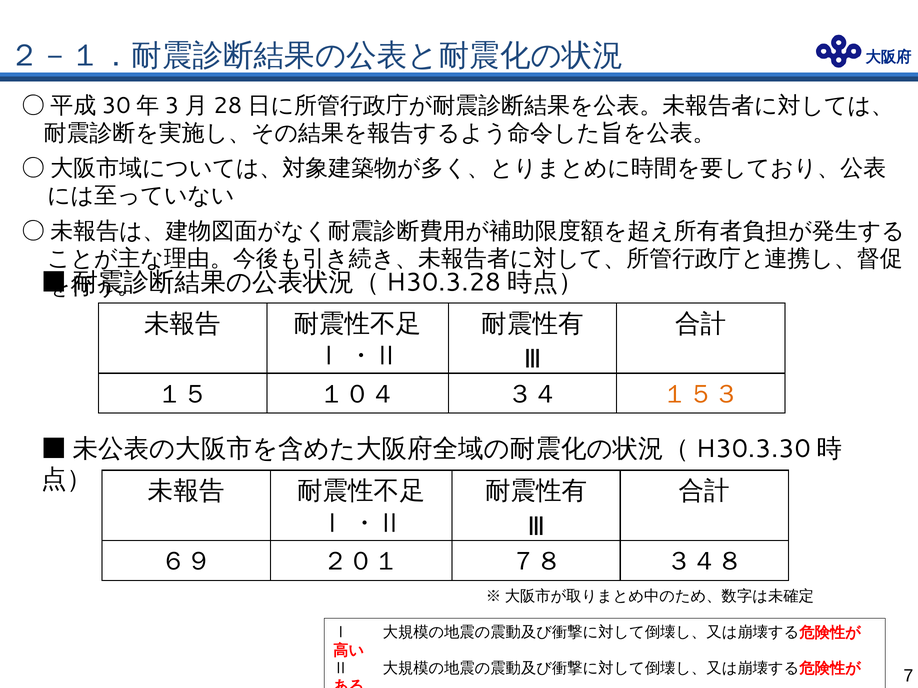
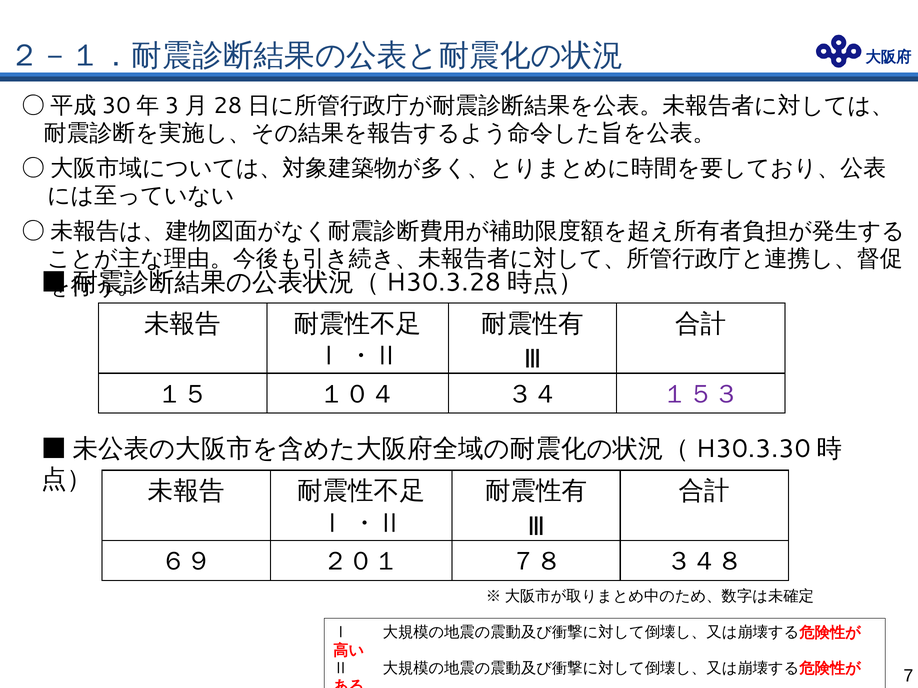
１５３ colour: orange -> purple
